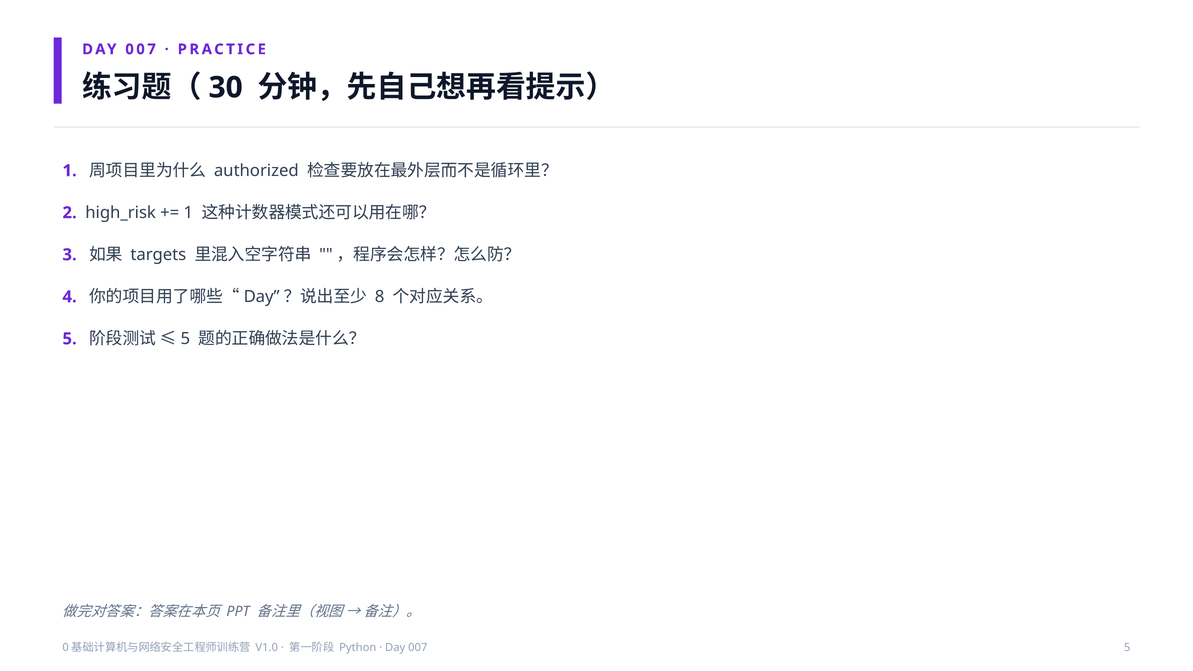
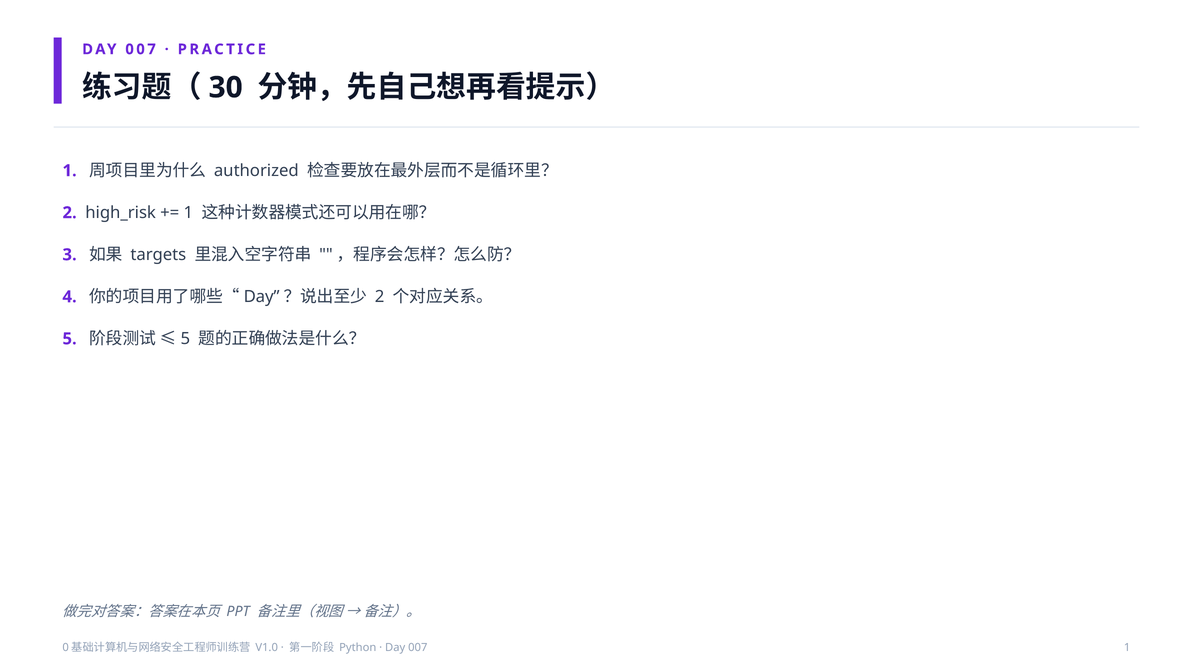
8 at (380, 297): 8 -> 2
007 5: 5 -> 1
